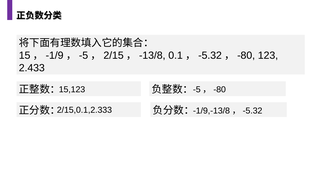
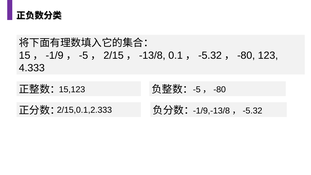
2.433: 2.433 -> 4.333
